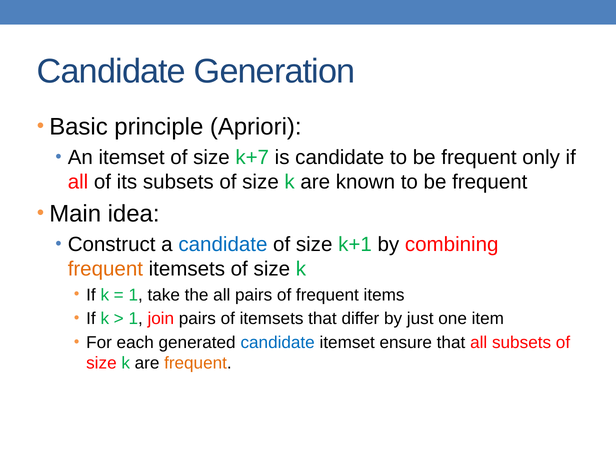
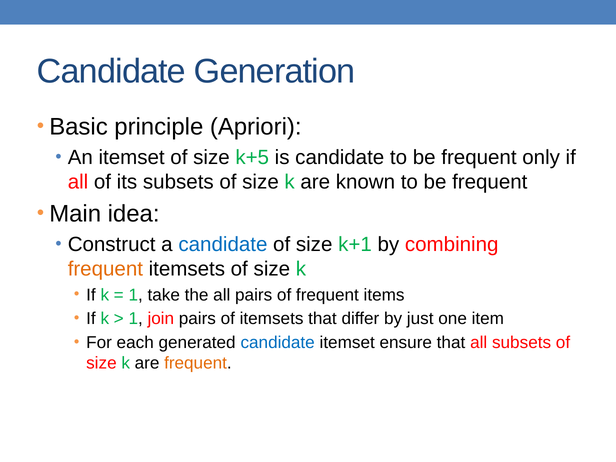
k+7: k+7 -> k+5
